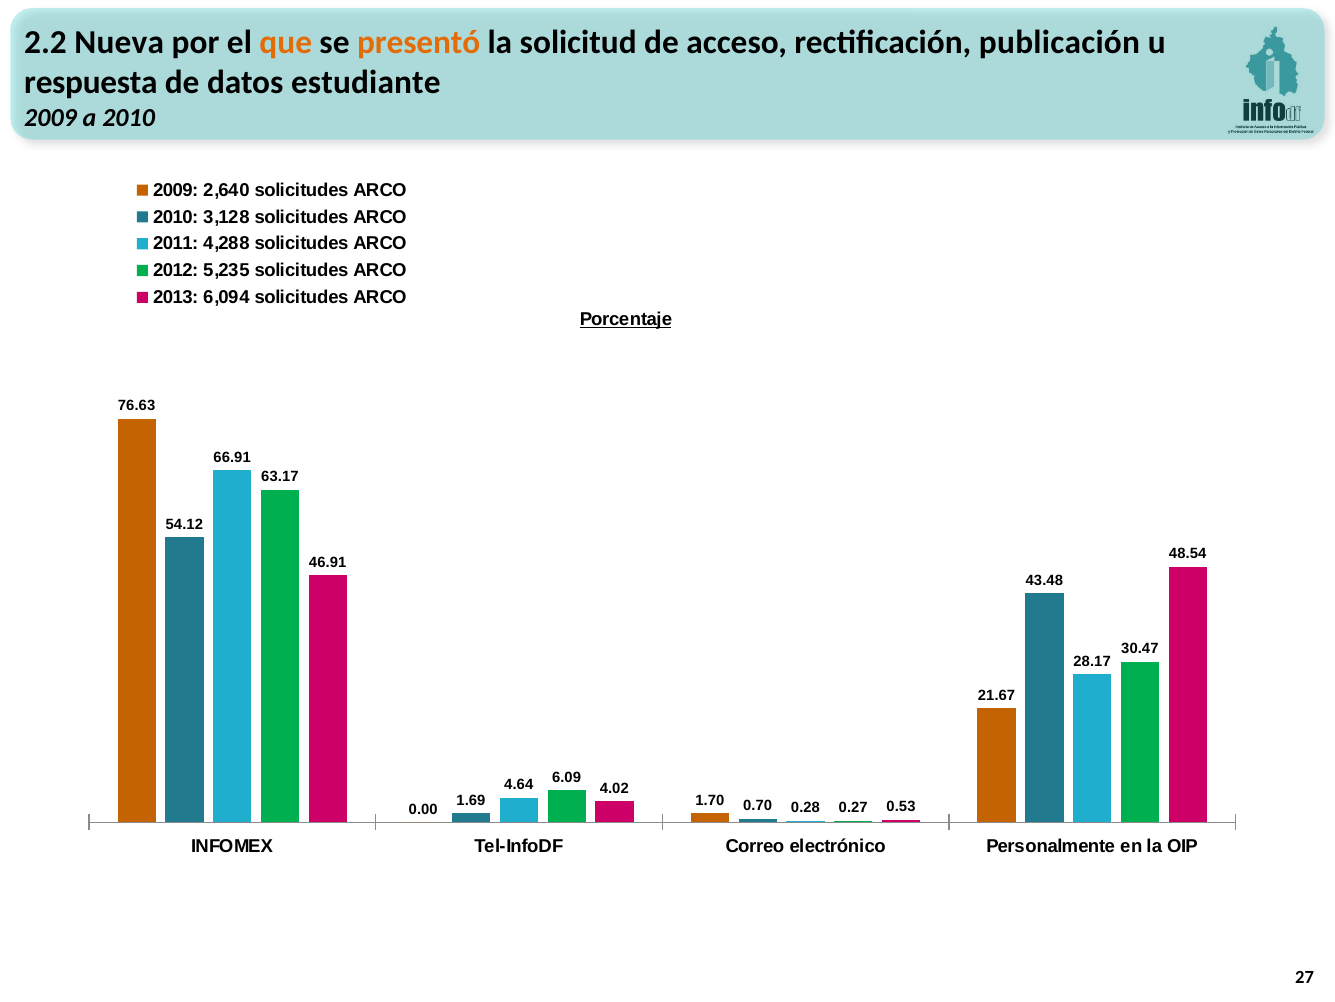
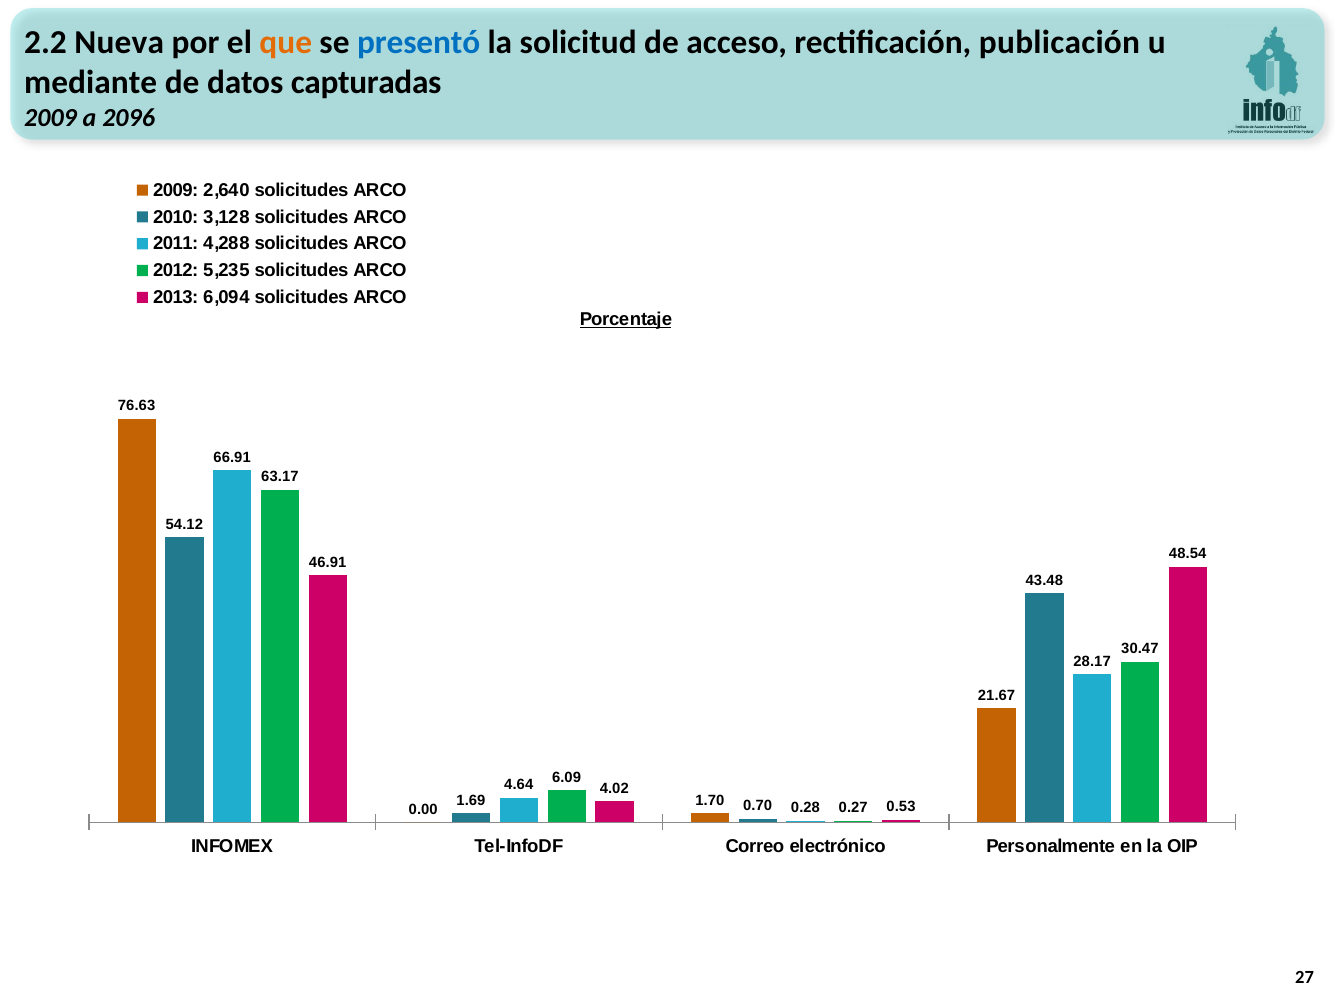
presentó colour: orange -> blue
respuesta: respuesta -> mediante
estudiante: estudiante -> capturadas
a 2010: 2010 -> 2096
